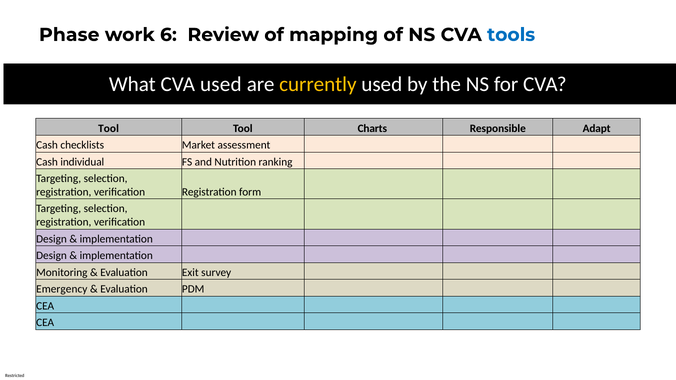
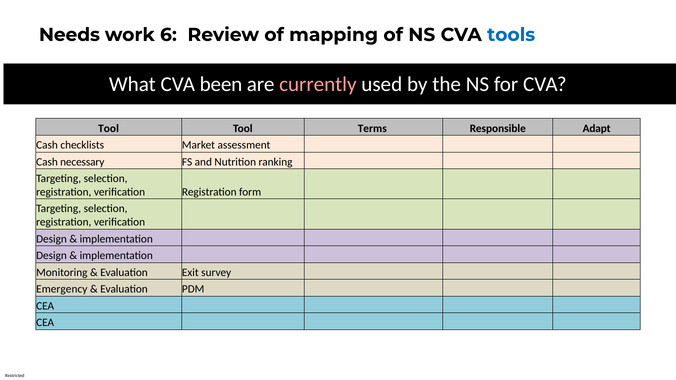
Phase: Phase -> Needs
CVA used: used -> been
currently colour: yellow -> pink
Charts: Charts -> Terms
individual: individual -> necessary
